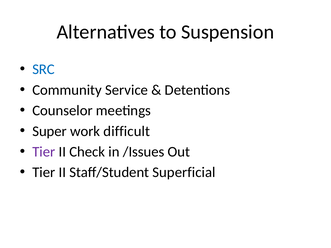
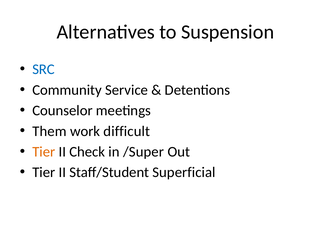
Super: Super -> Them
Tier at (44, 152) colour: purple -> orange
/Issues: /Issues -> /Super
